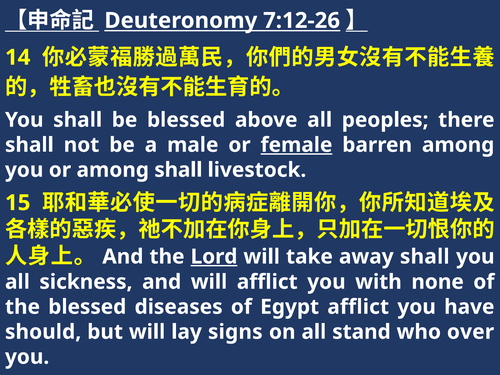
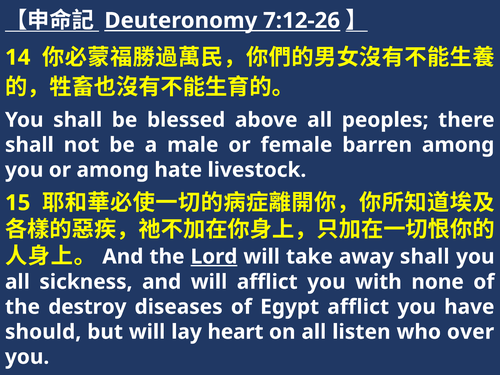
female underline: present -> none
among shall: shall -> hate
the blessed: blessed -> destroy
signs: signs -> heart
stand: stand -> listen
